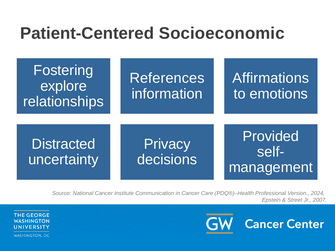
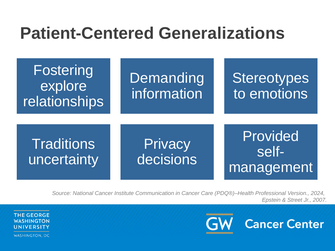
Socioeconomic: Socioeconomic -> Generalizations
References: References -> Demanding
Affirmations: Affirmations -> Stereotypes
Distracted: Distracted -> Traditions
